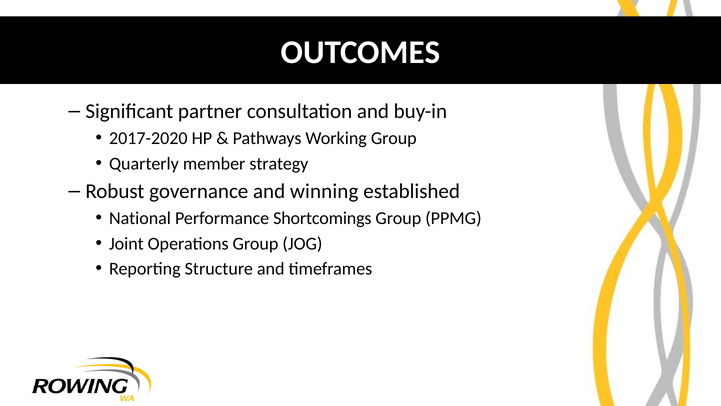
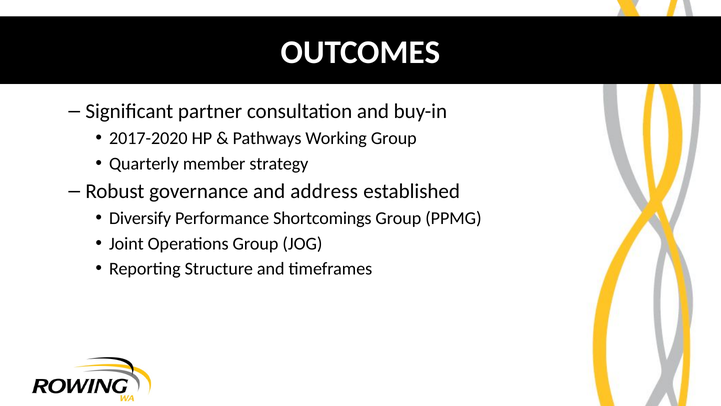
winning: winning -> address
National: National -> Diversify
